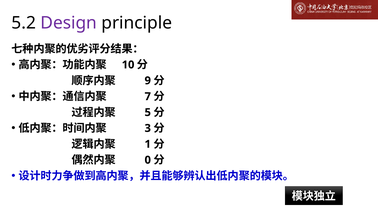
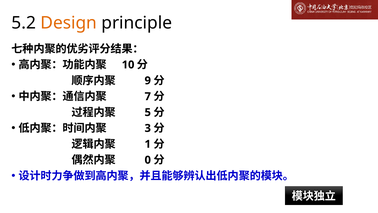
Design colour: purple -> orange
